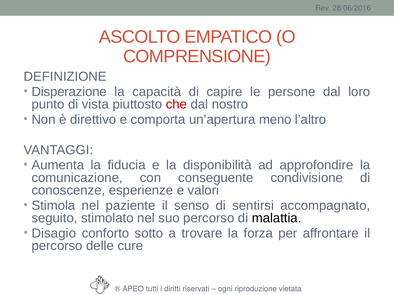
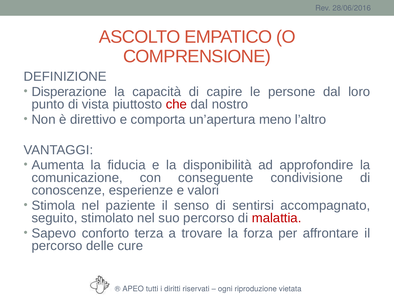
malattia colour: black -> red
Disagio: Disagio -> Sapevo
sotto: sotto -> terza
